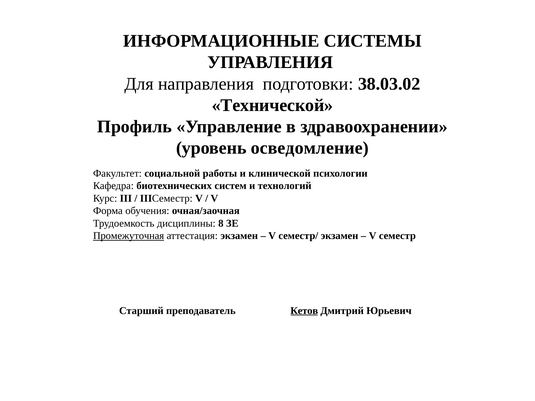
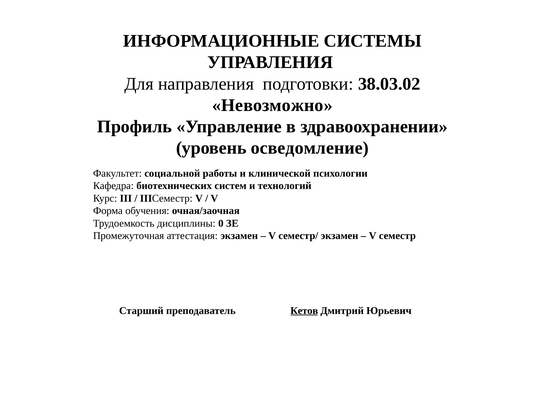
Технической: Технической -> Невозможно
8: 8 -> 0
Промежуточная underline: present -> none
